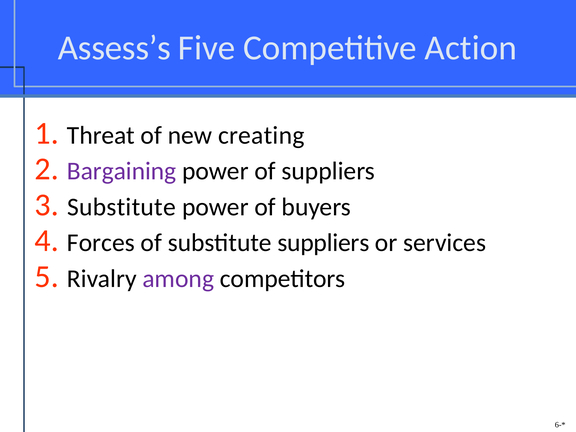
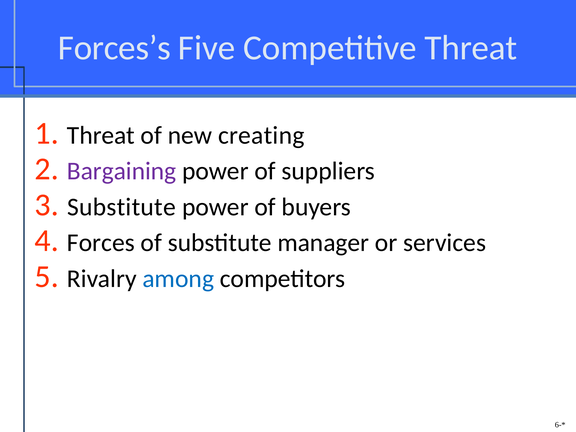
Assess’s: Assess’s -> Forces’s
Competitive Action: Action -> Threat
substitute suppliers: suppliers -> manager
among colour: purple -> blue
